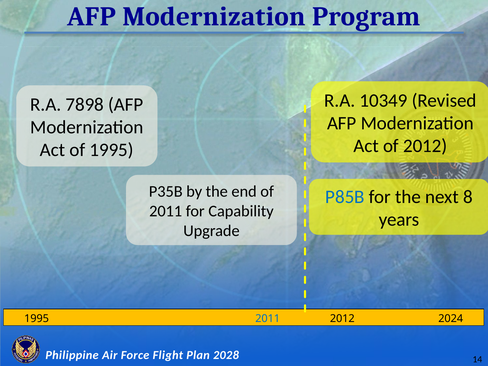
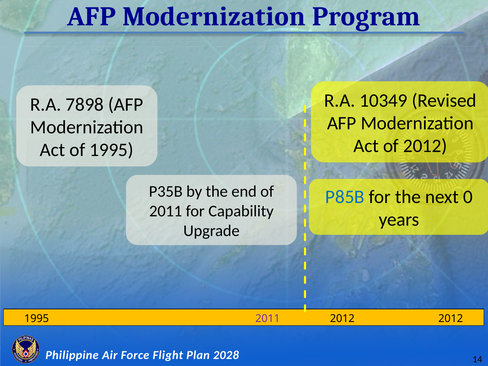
8: 8 -> 0
2011 at (268, 319) colour: blue -> purple
2012 2024: 2024 -> 2012
